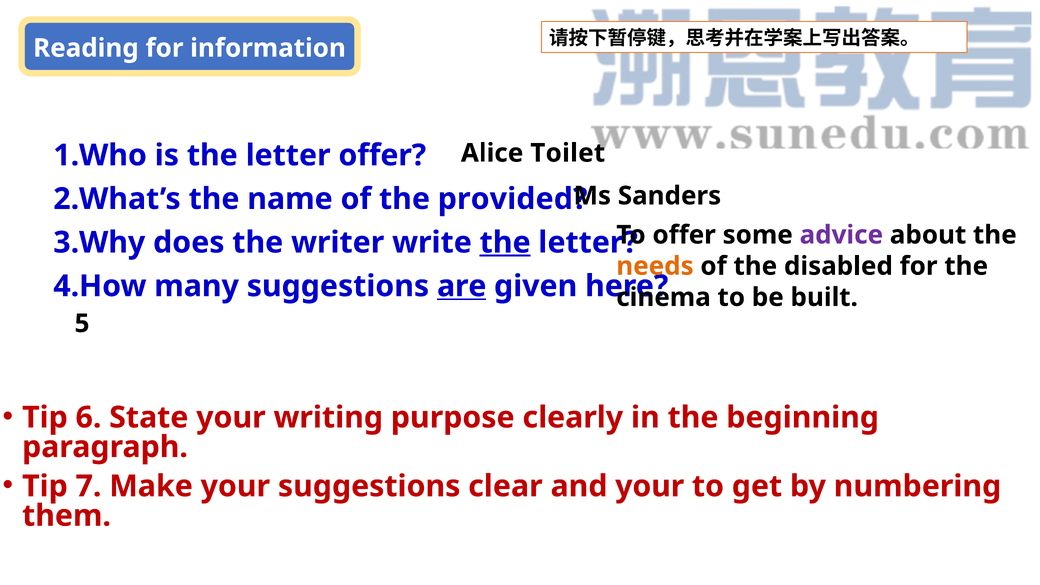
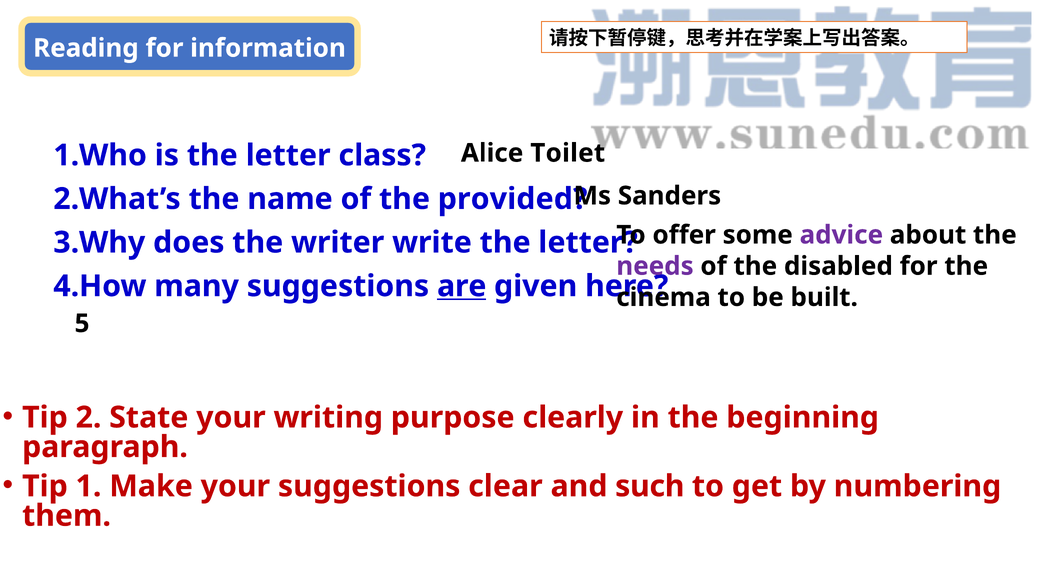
letter offer: offer -> class
the at (505, 243) underline: present -> none
needs colour: orange -> purple
6: 6 -> 2
7: 7 -> 1
and your: your -> such
